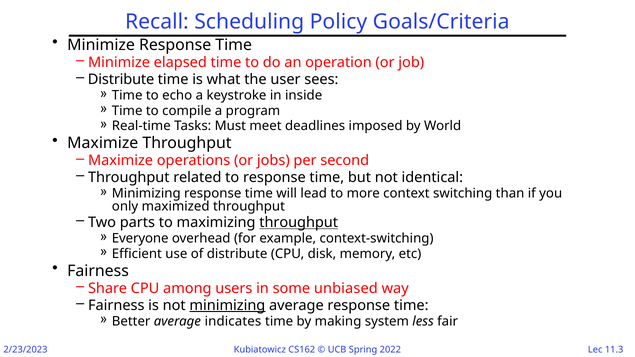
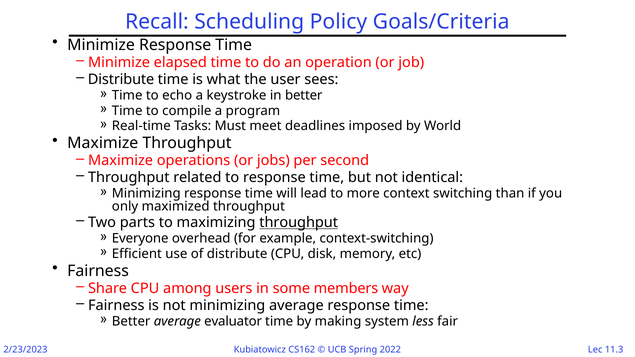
in inside: inside -> better
unbiased: unbiased -> members
minimizing at (227, 305) underline: present -> none
indicates: indicates -> evaluator
